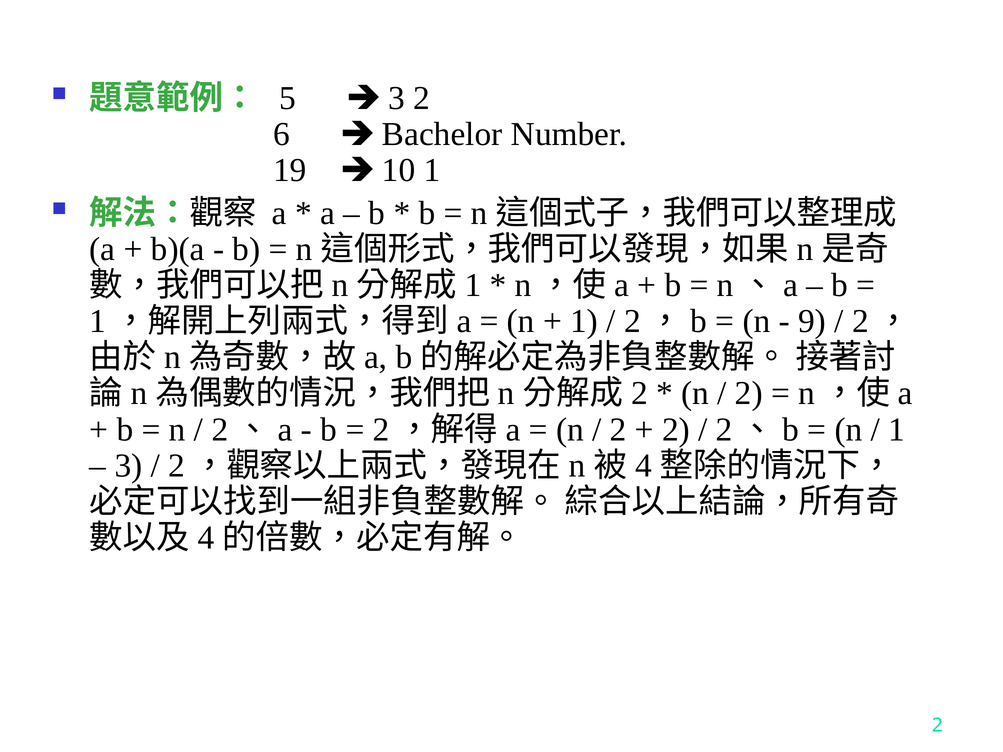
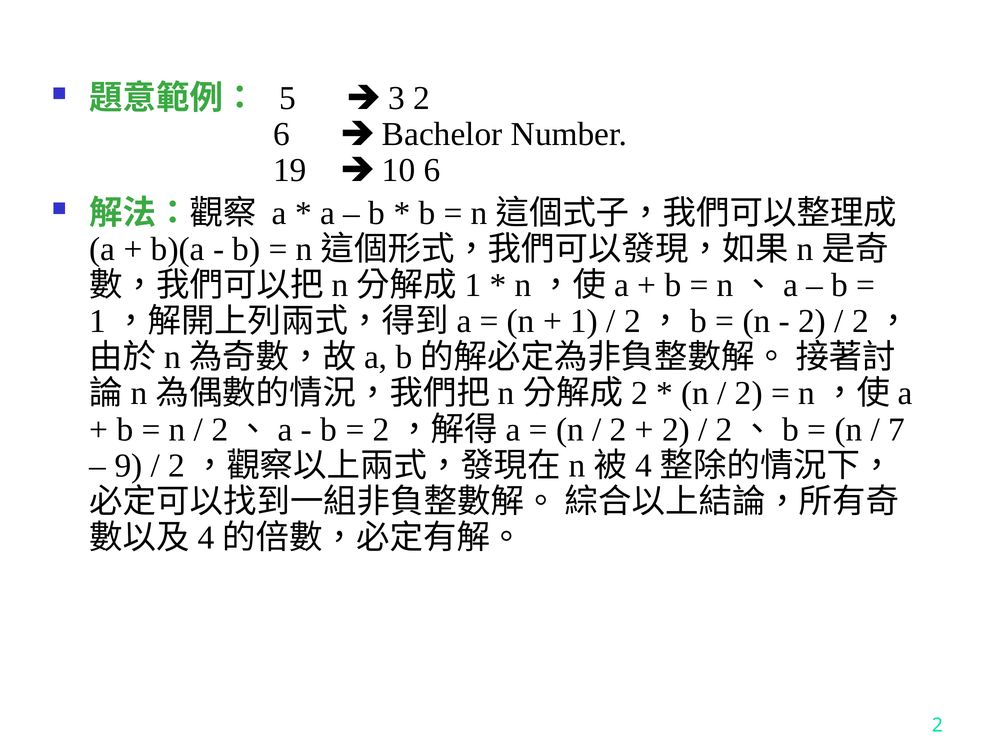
10 1: 1 -> 6
9 at (812, 321): 9 -> 2
1 at (897, 430): 1 -> 7
3 at (128, 466): 3 -> 9
